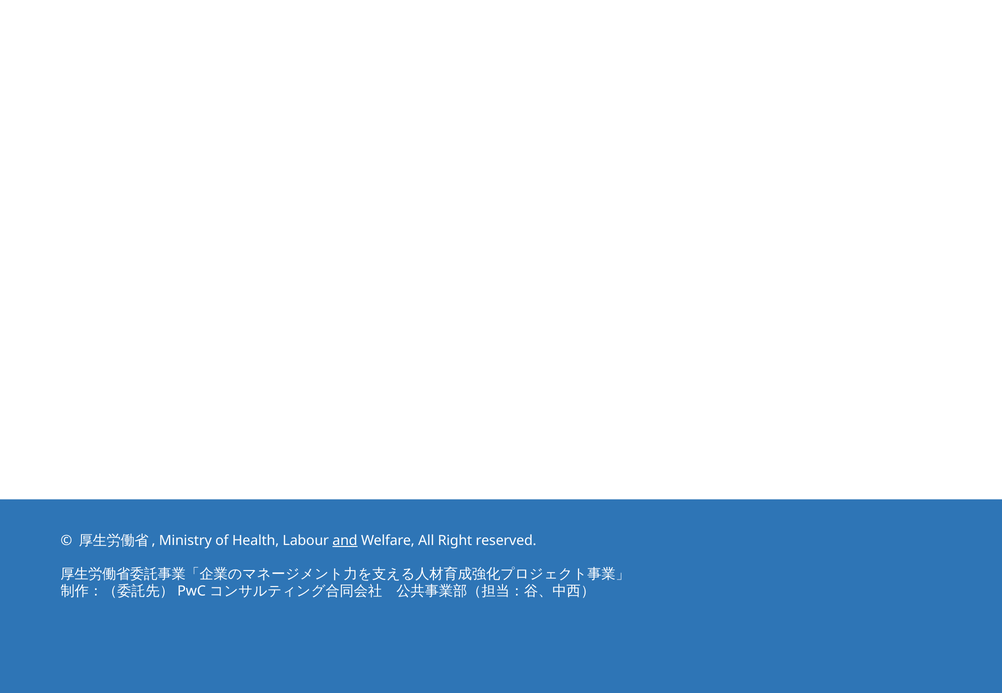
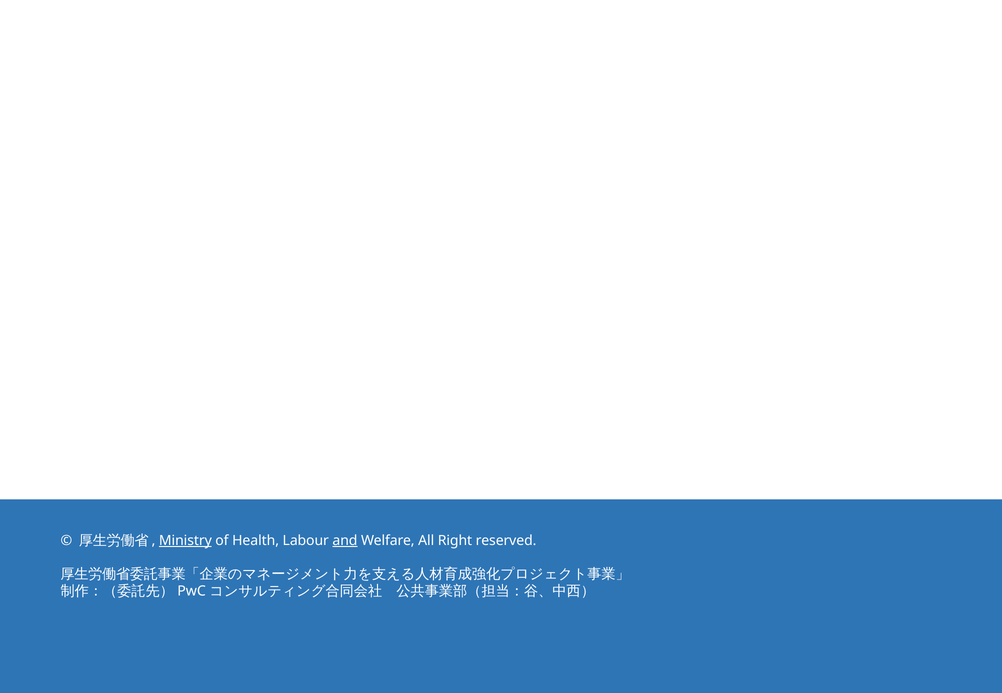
Ministry underline: none -> present
